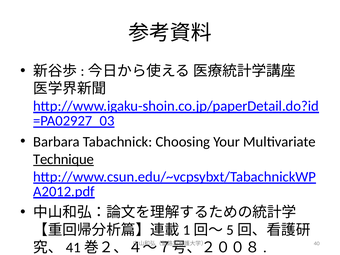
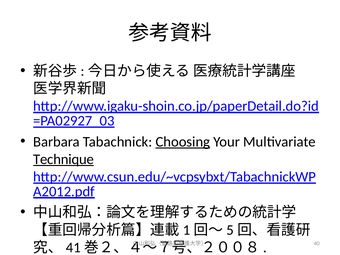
Choosing underline: none -> present
